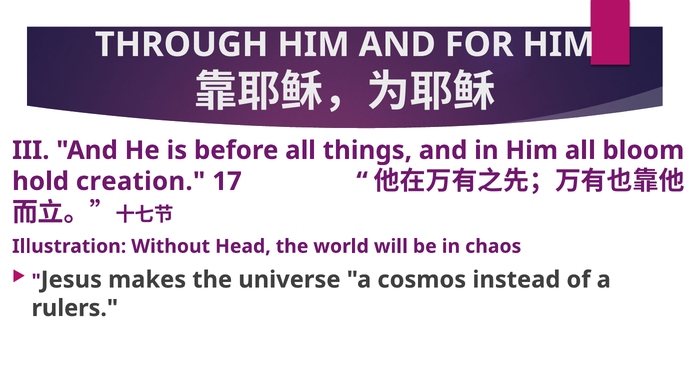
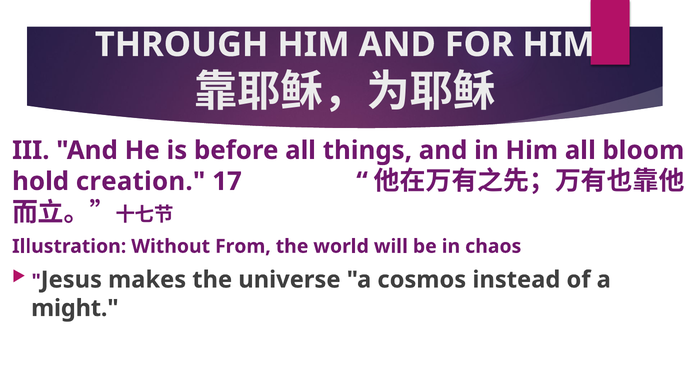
Head: Head -> From
rulers: rulers -> might
